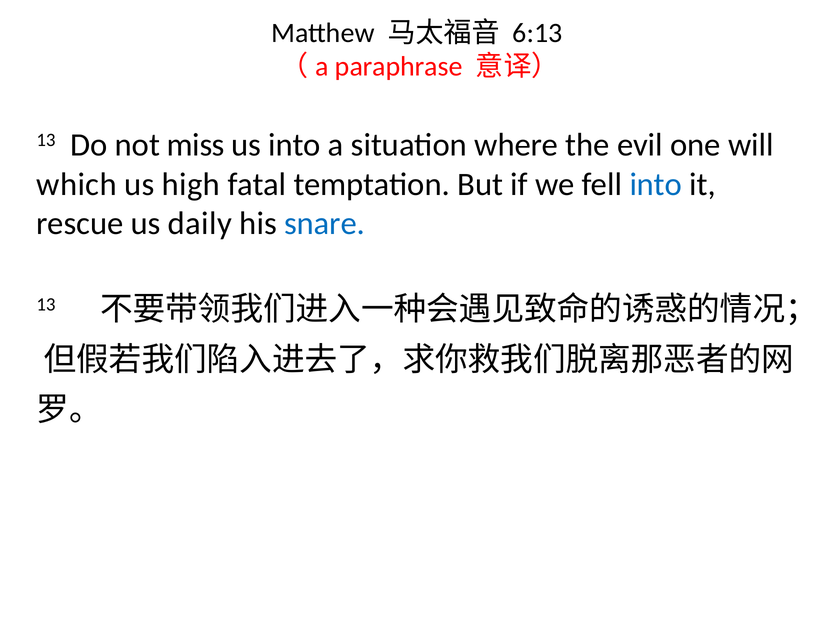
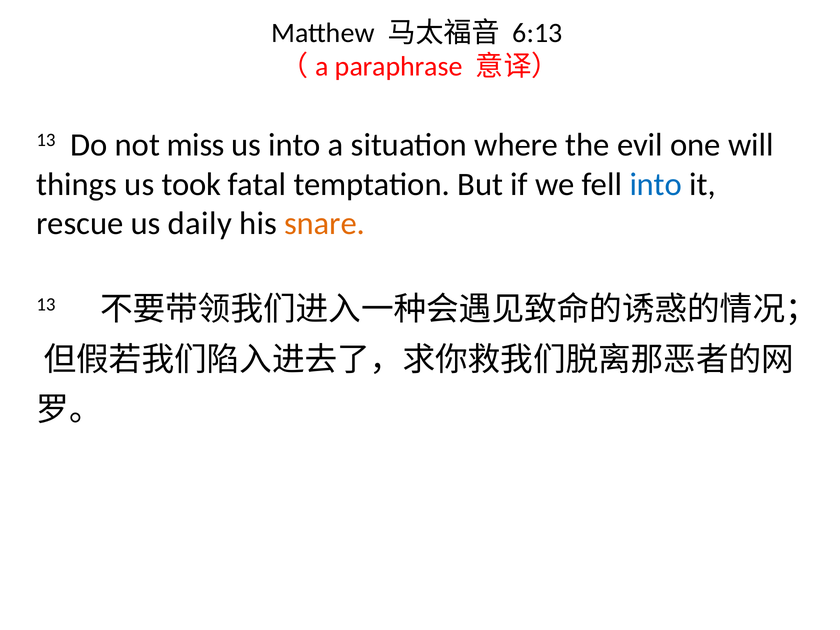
which: which -> things
high: high -> took
snare colour: blue -> orange
